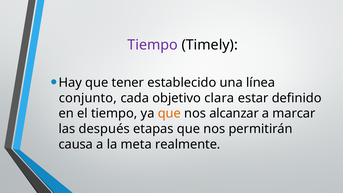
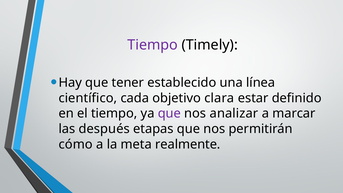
conjunto: conjunto -> científico
que at (169, 113) colour: orange -> purple
alcanzar: alcanzar -> analizar
causa: causa -> cómo
